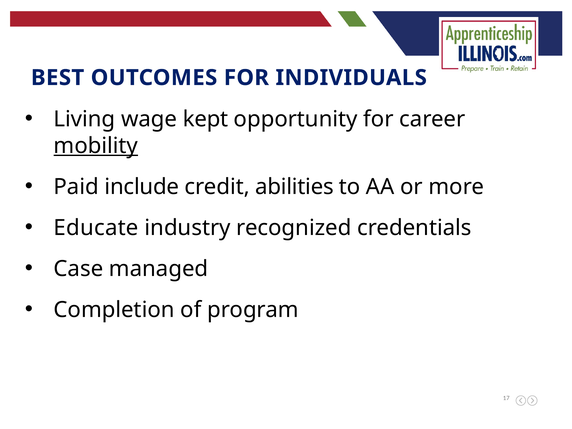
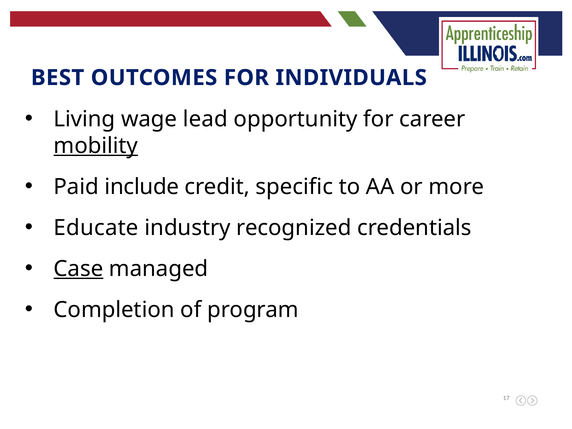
kept: kept -> lead
abilities: abilities -> specific
Case underline: none -> present
